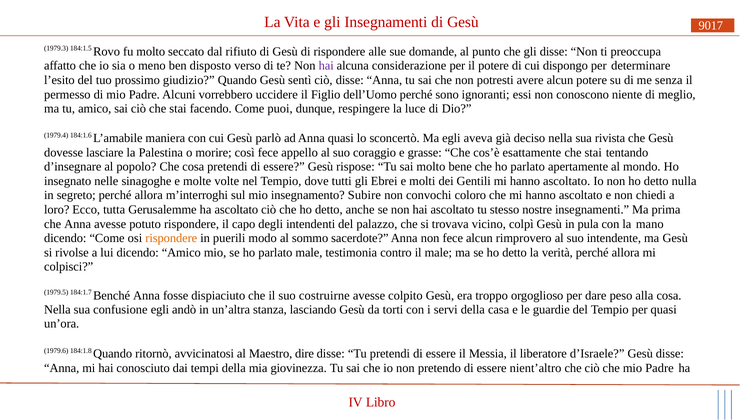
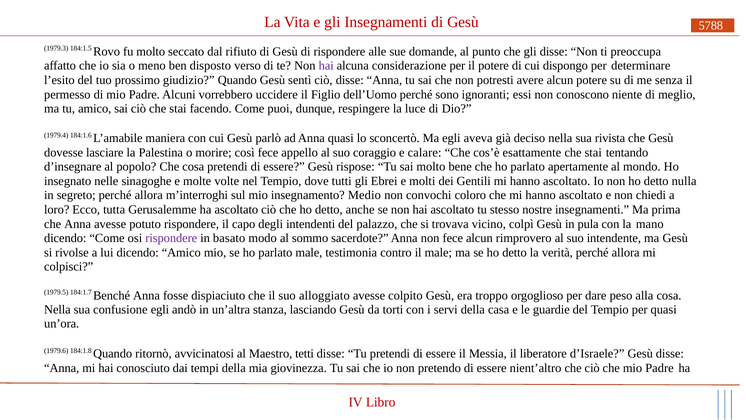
9017: 9017 -> 5788
grasse: grasse -> calare
Subire: Subire -> Medio
rispondere at (171, 238) colour: orange -> purple
puerili: puerili -> basato
costruirne: costruirne -> alloggiato
dire: dire -> tetti
